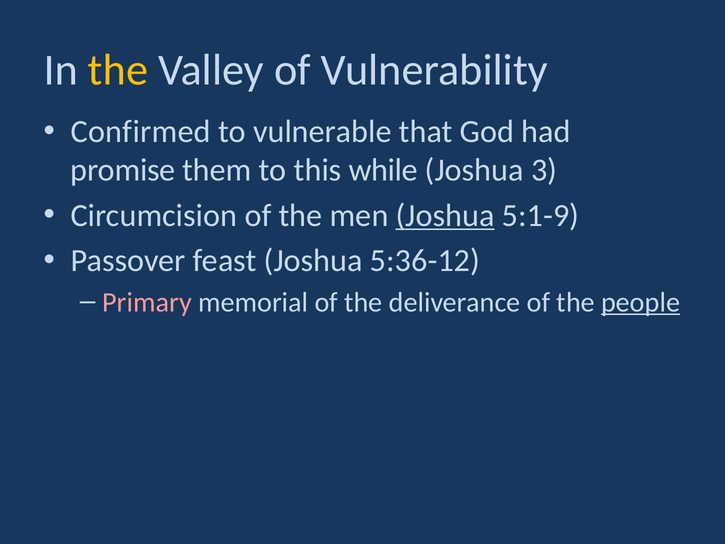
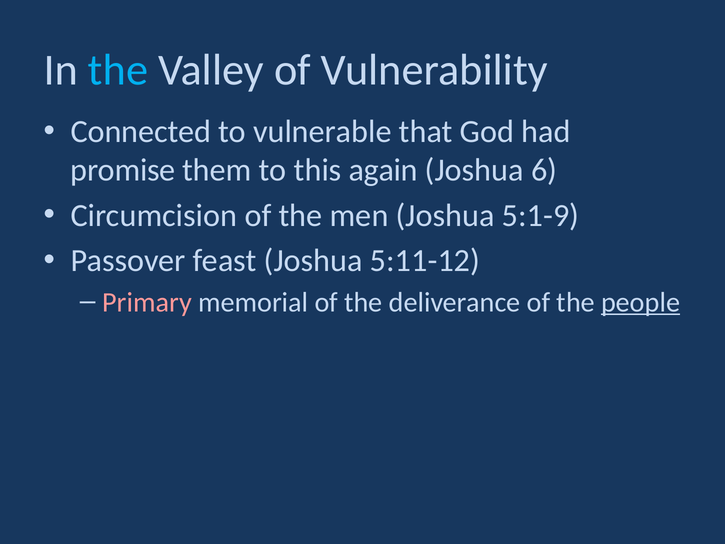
the at (118, 70) colour: yellow -> light blue
Confirmed: Confirmed -> Connected
while: while -> again
3: 3 -> 6
Joshua at (445, 215) underline: present -> none
5:36-12: 5:36-12 -> 5:11-12
